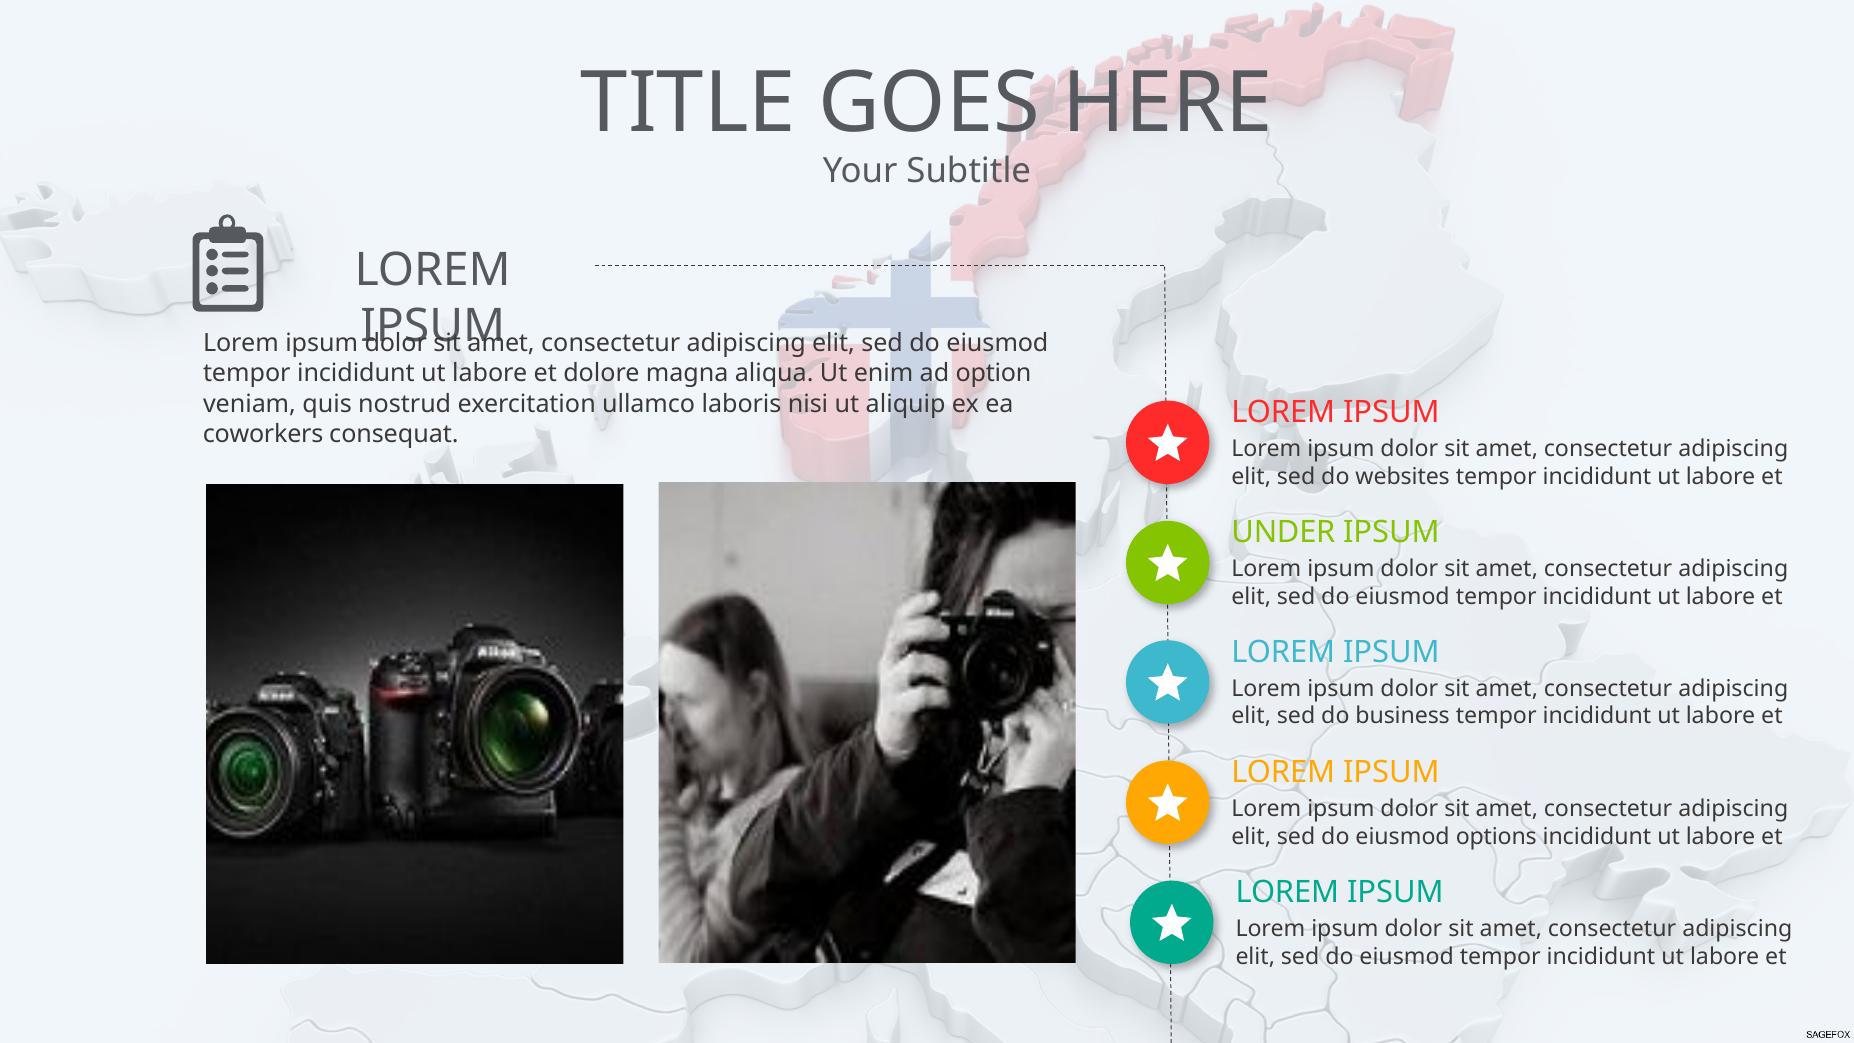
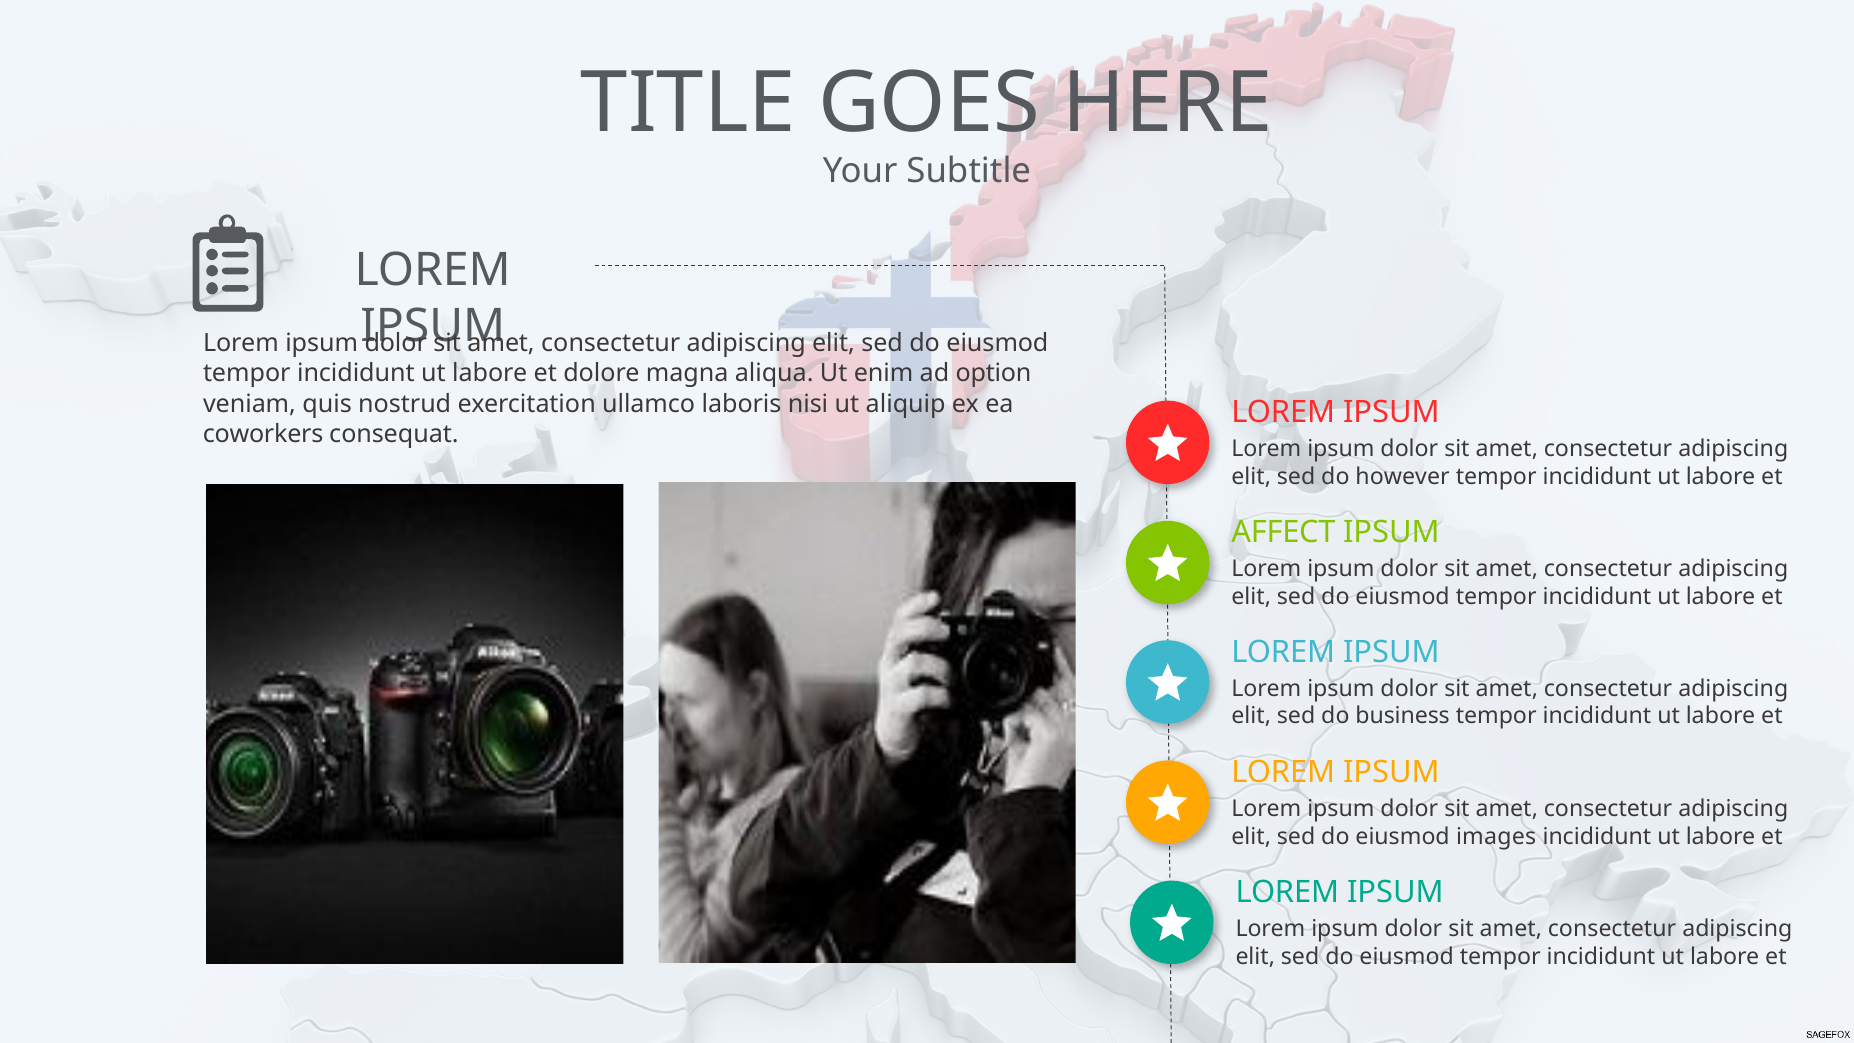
websites: websites -> however
UNDER: UNDER -> AFFECT
options: options -> images
